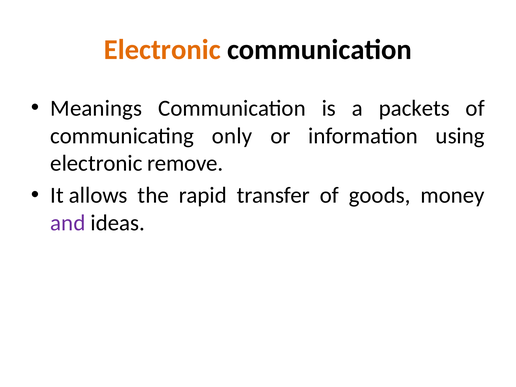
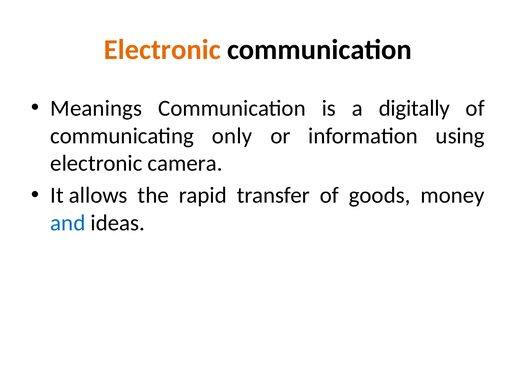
packets: packets -> digitally
remove: remove -> camera
and colour: purple -> blue
